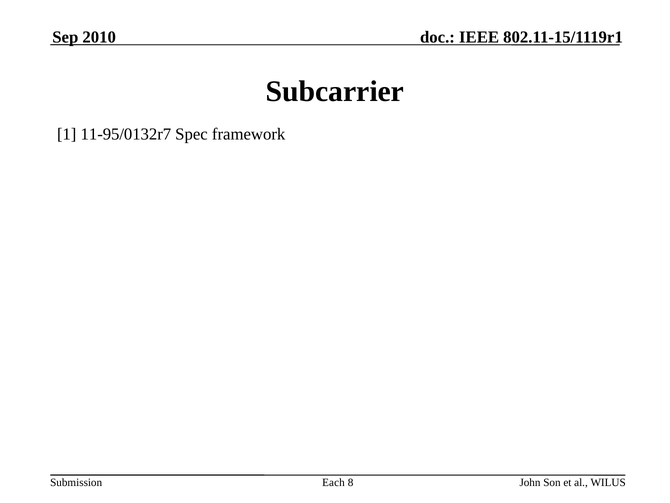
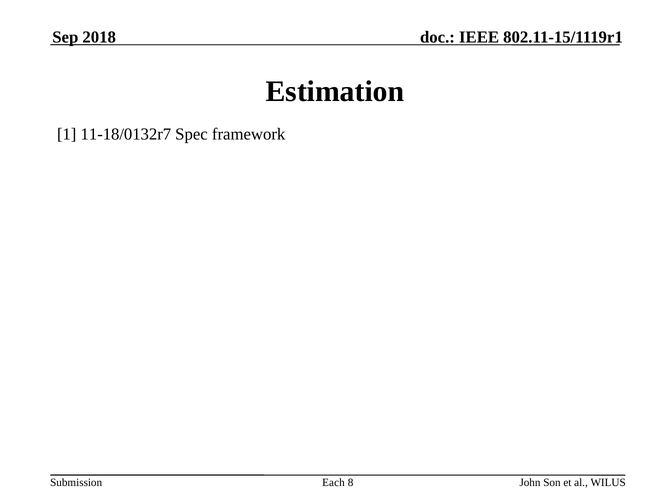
2010: 2010 -> 2018
Subcarrier: Subcarrier -> Estimation
11-95/0132r7: 11-95/0132r7 -> 11-18/0132r7
